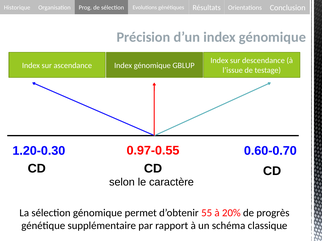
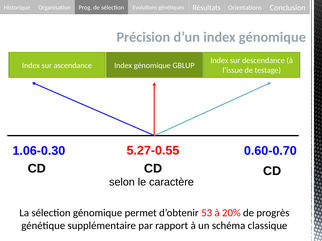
0.97-0.55: 0.97-0.55 -> 5.27-0.55
1.20-0.30: 1.20-0.30 -> 1.06-0.30
55: 55 -> 53
